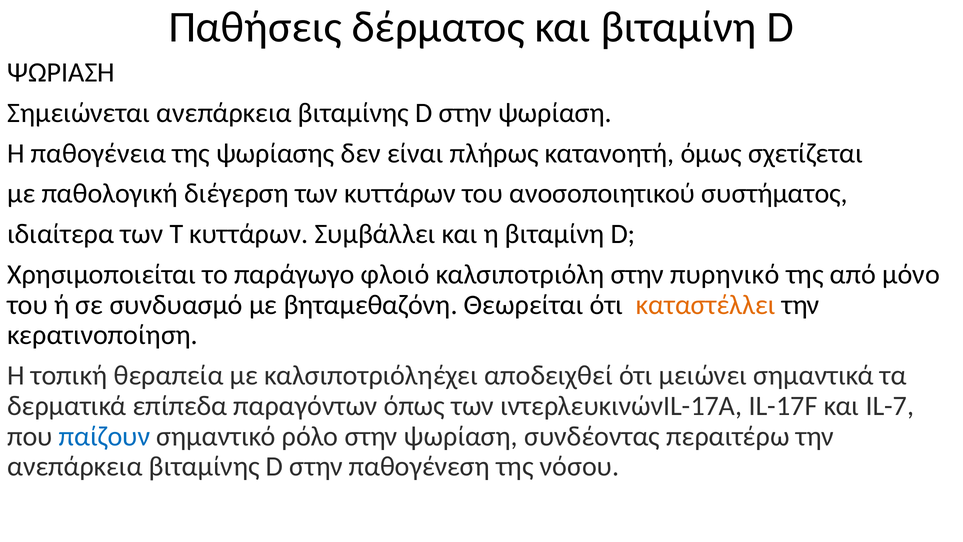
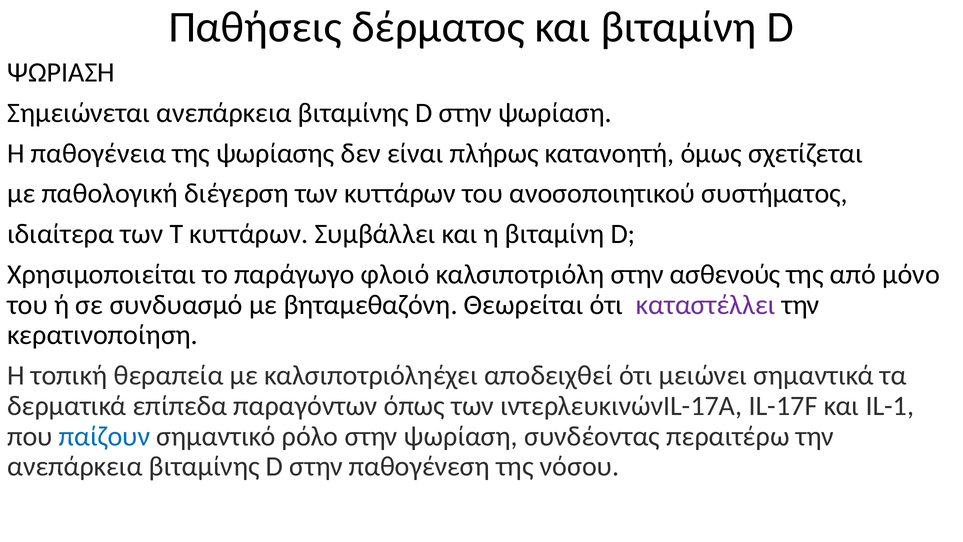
πυρηνικό: πυρηνικό -> ασθενούς
καταστέλλει colour: orange -> purple
IL-7: IL-7 -> IL-1
